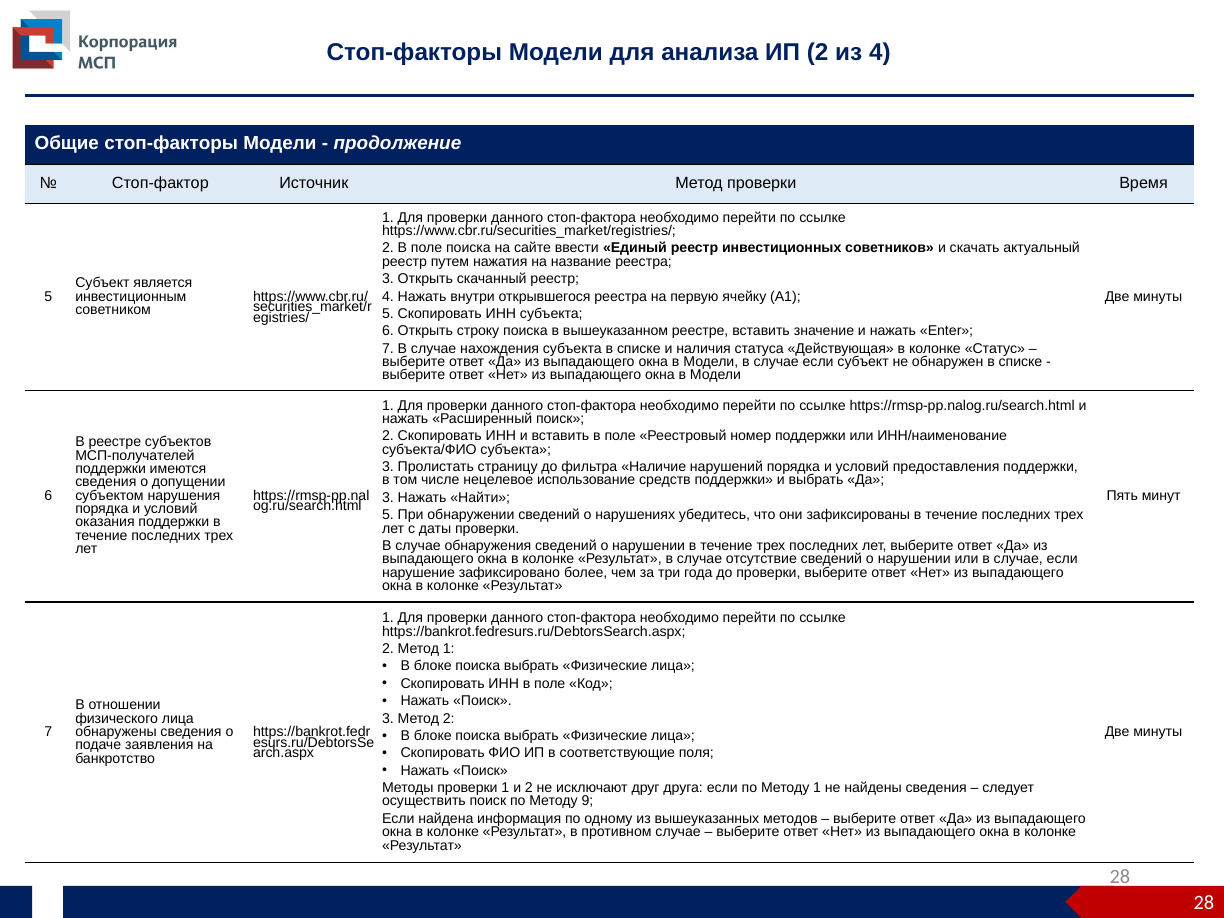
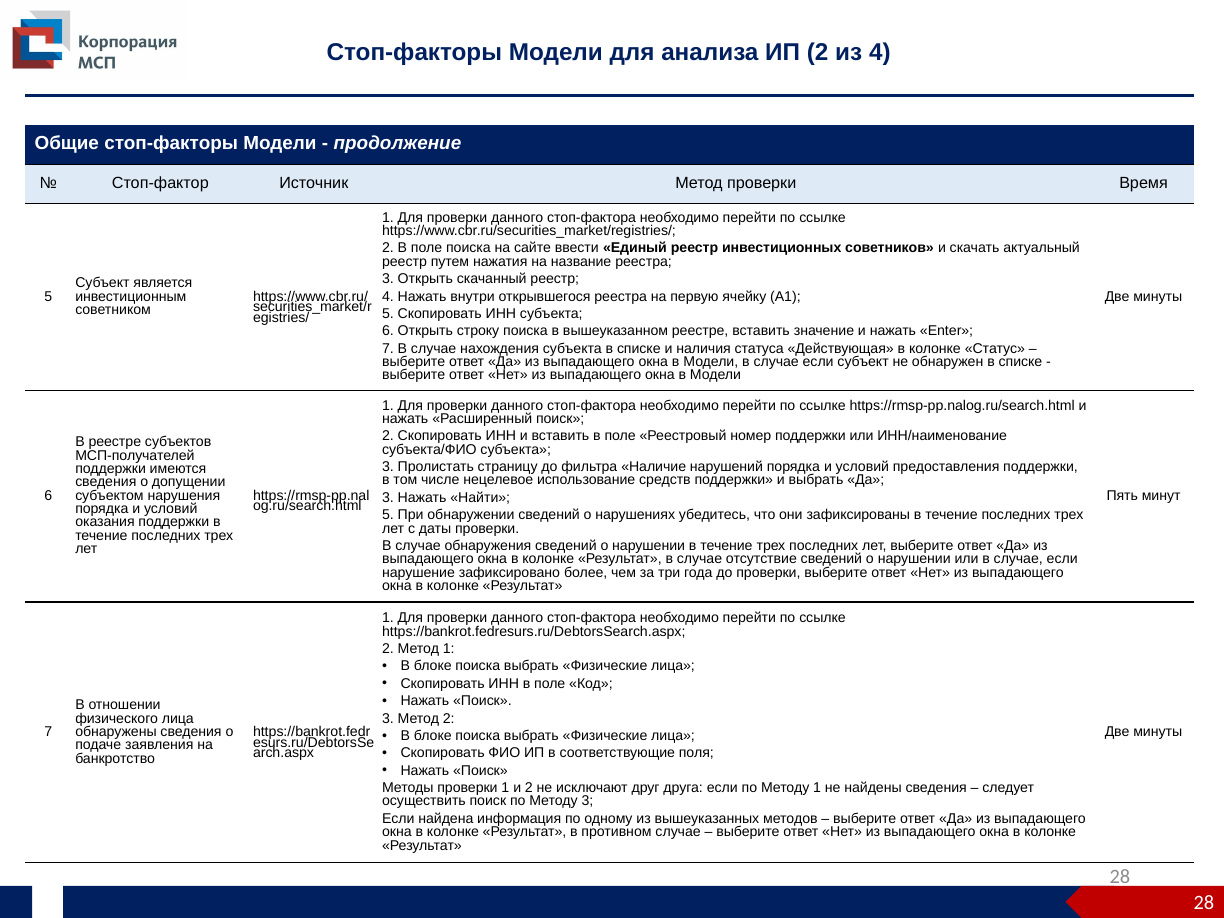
Методу 9: 9 -> 3
